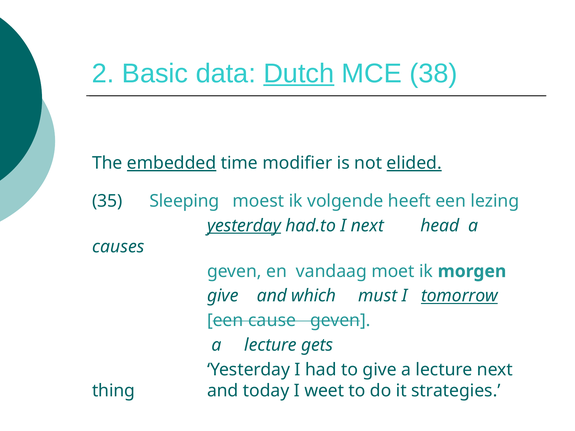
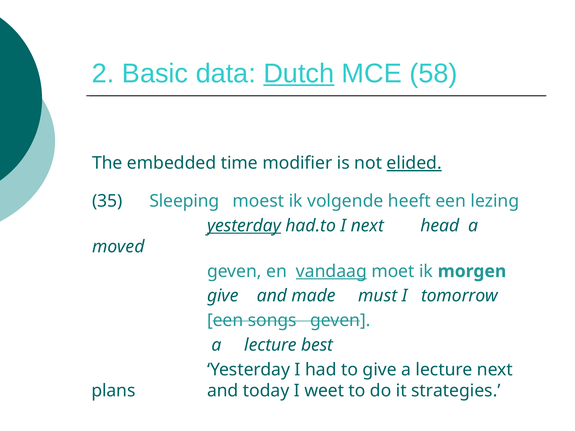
38: 38 -> 58
embedded underline: present -> none
causes: causes -> moved
vandaag underline: none -> present
which: which -> made
tomorrow underline: present -> none
cause: cause -> songs
gets: gets -> best
thing: thing -> plans
